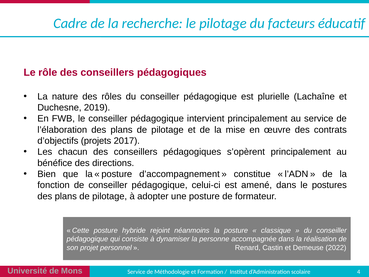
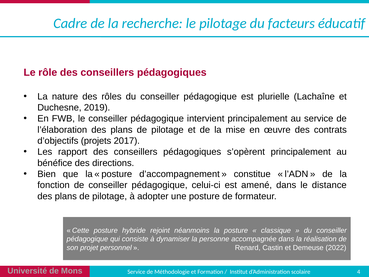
chacun: chacun -> rapport
postures: postures -> distance
